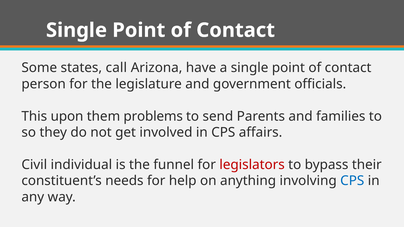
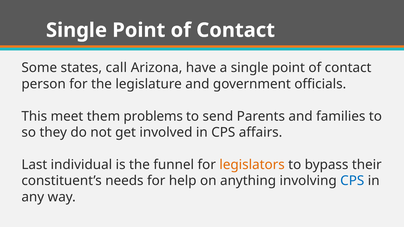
upon: upon -> meet
Civil: Civil -> Last
legislators colour: red -> orange
